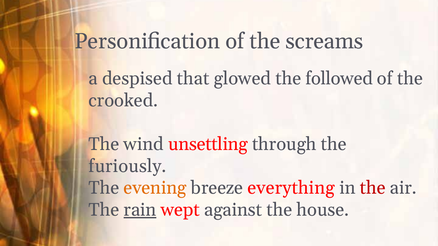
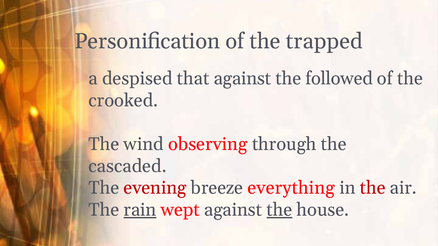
screams: screams -> trapped
that glowed: glowed -> against
unsettling: unsettling -> observing
furiously: furiously -> cascaded
evening colour: orange -> red
the at (279, 210) underline: none -> present
